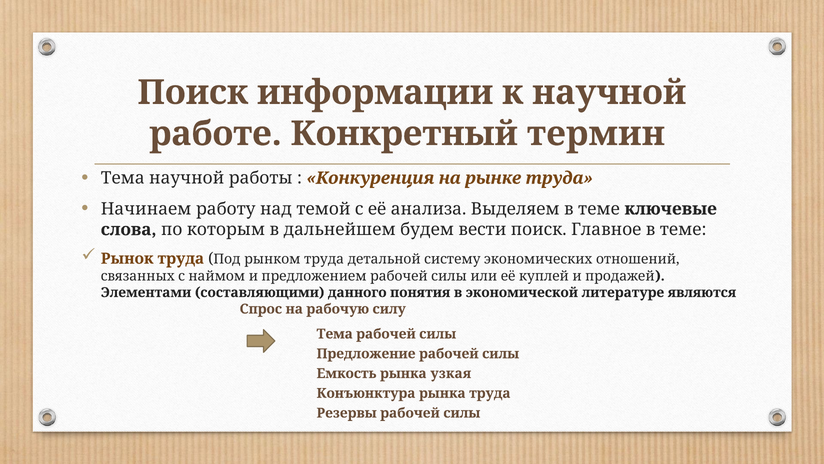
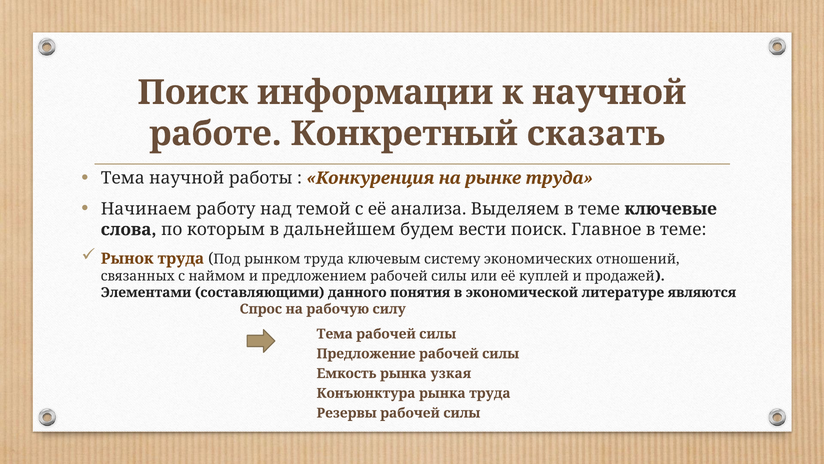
термин: термин -> сказать
детальной: детальной -> ключевым
